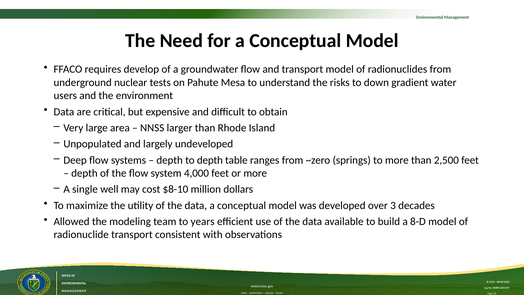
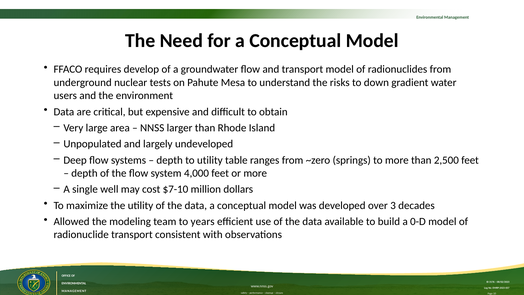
to depth: depth -> utility
$8-10: $8-10 -> $7-10
8-D: 8-D -> 0-D
